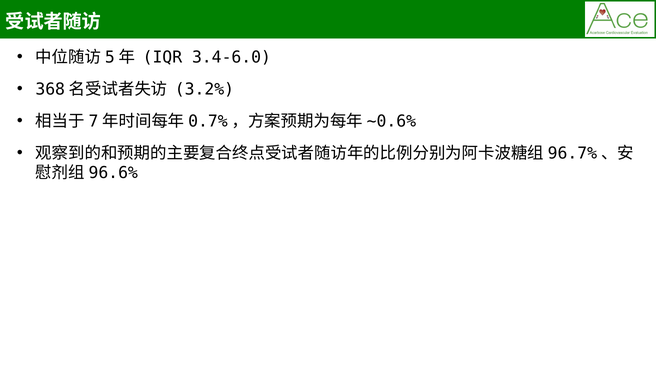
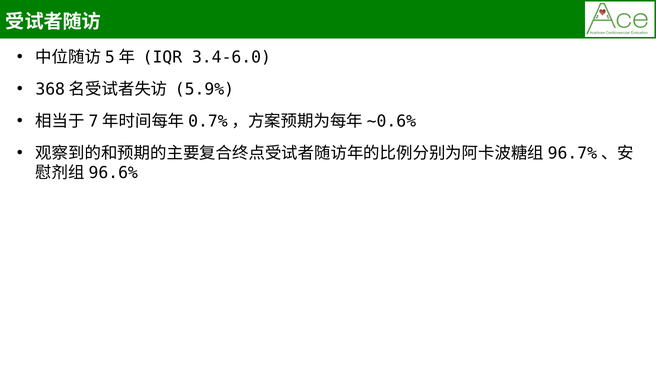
3.2%: 3.2% -> 5.9%
